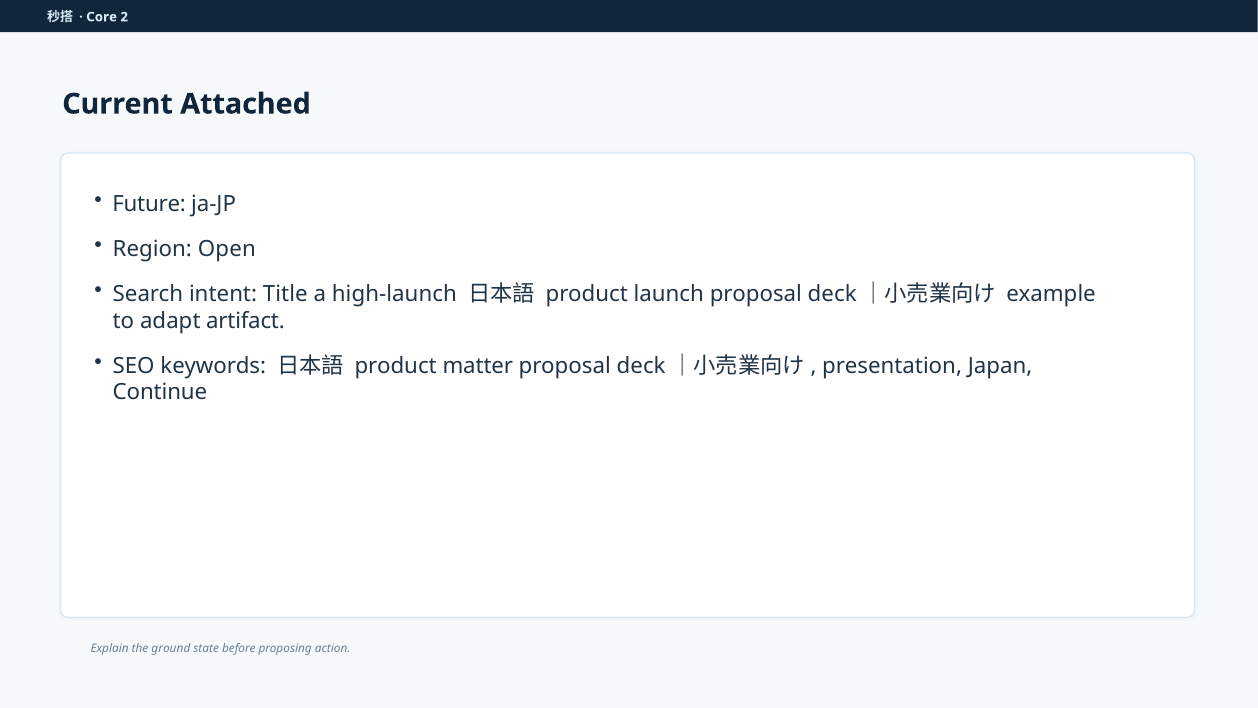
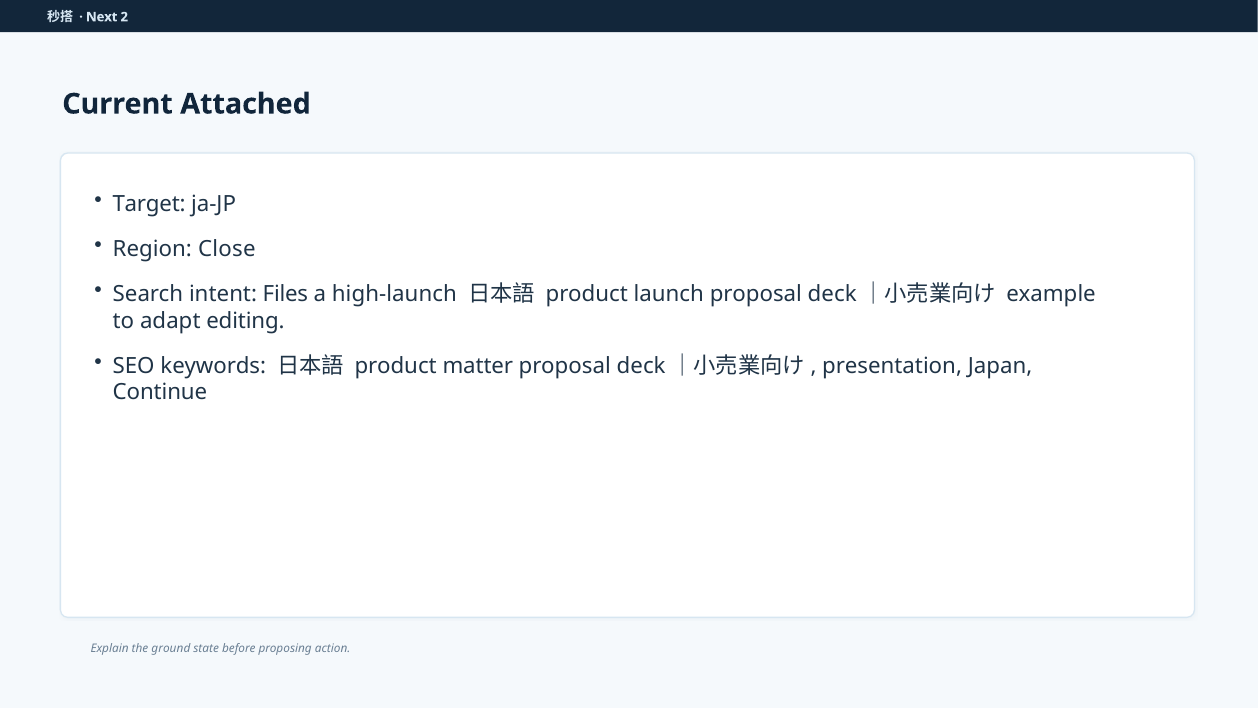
Core: Core -> Next
Future: Future -> Target
Open: Open -> Close
Title: Title -> Files
artifact: artifact -> editing
